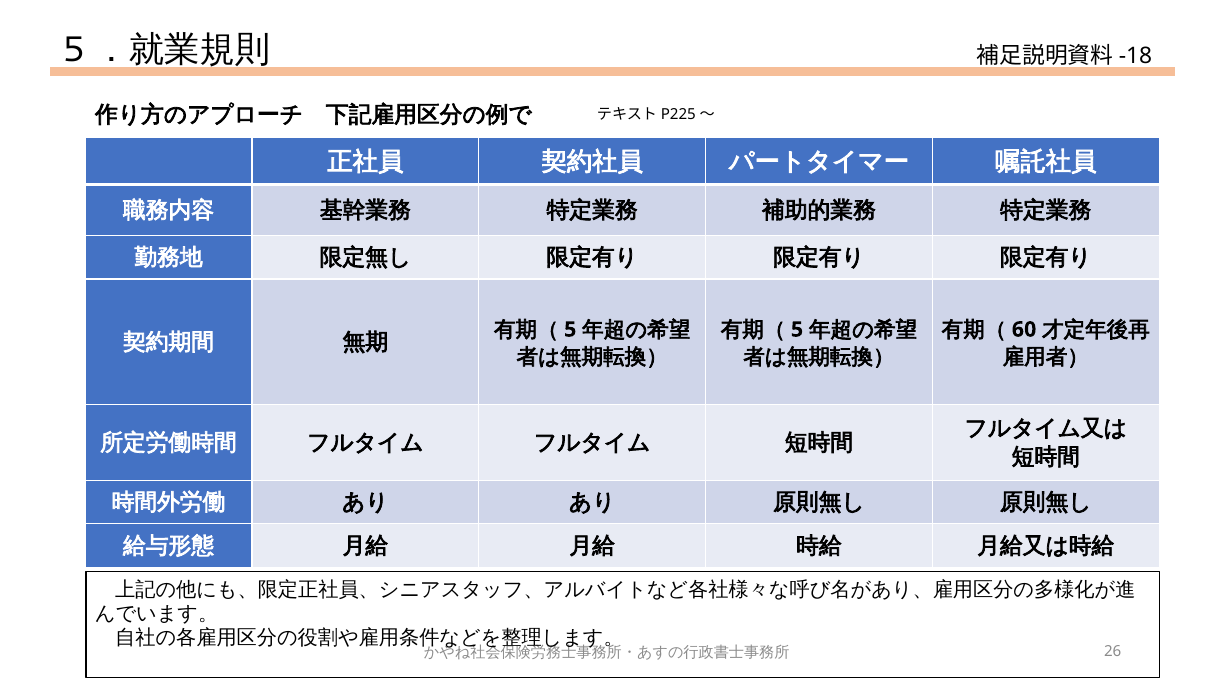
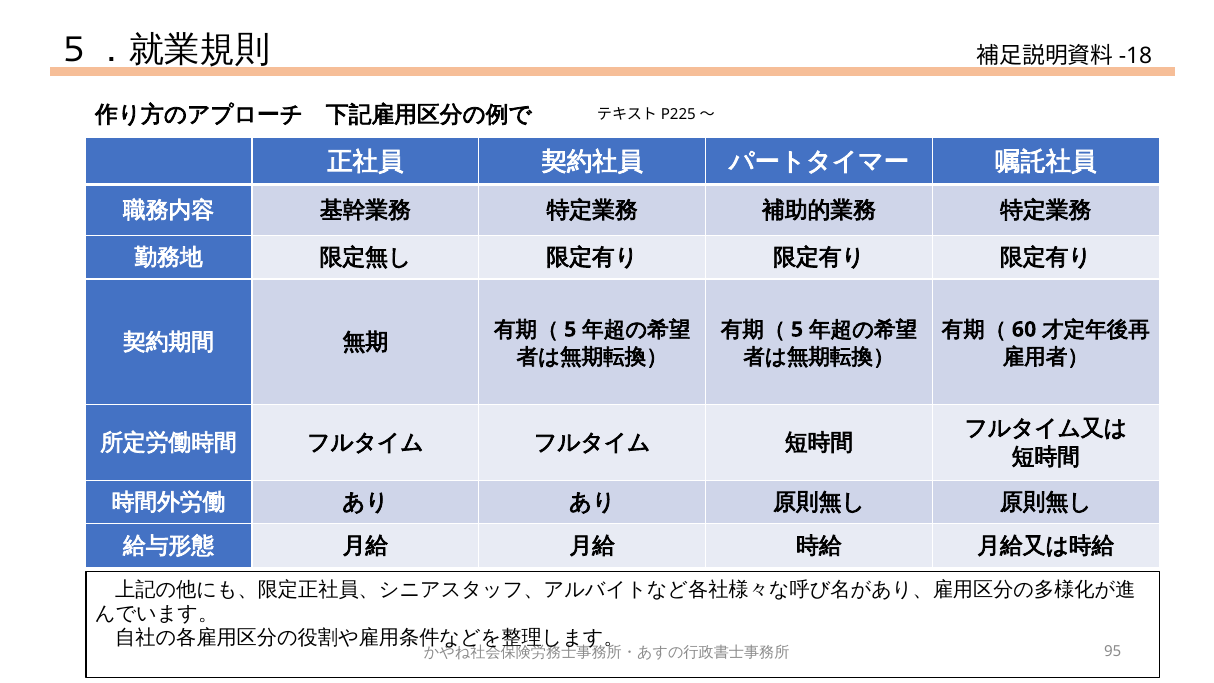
26: 26 -> 95
